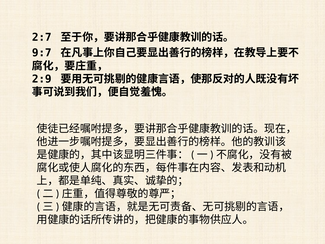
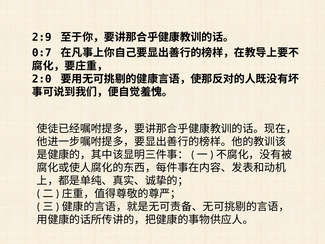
2:7: 2:7 -> 2:9
9:7: 9:7 -> 0:7
2:9: 2:9 -> 2:0
